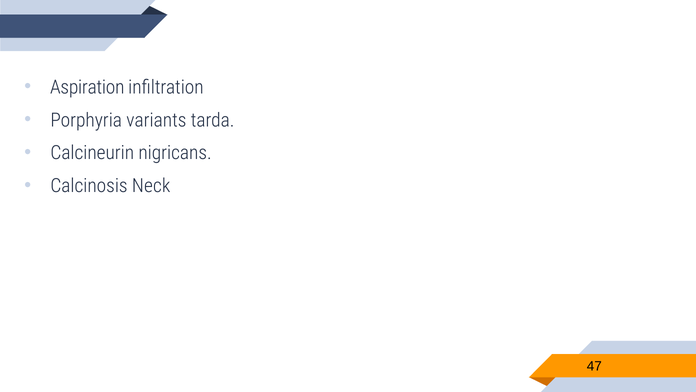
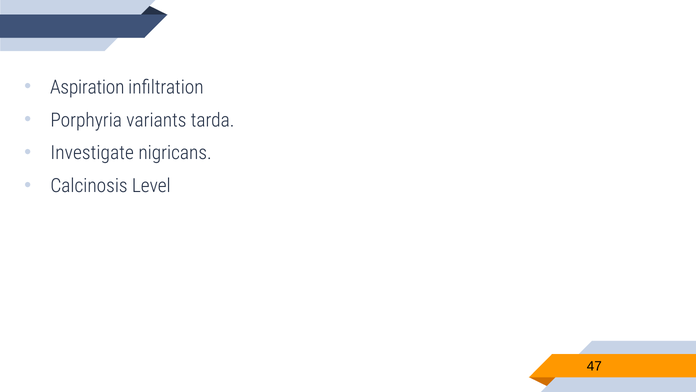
Calcineurin: Calcineurin -> Investigate
Neck: Neck -> Level
